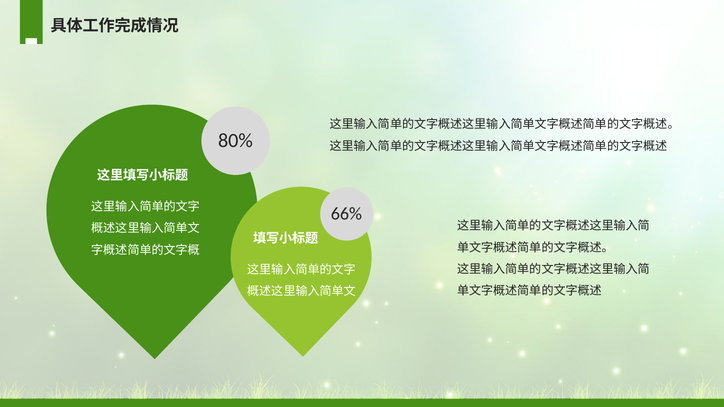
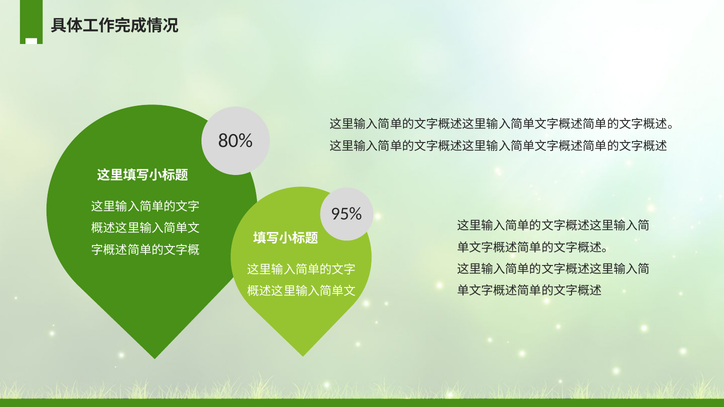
66%: 66% -> 95%
